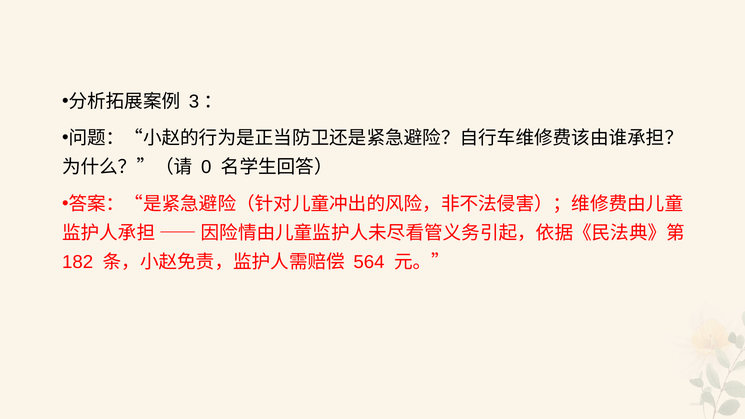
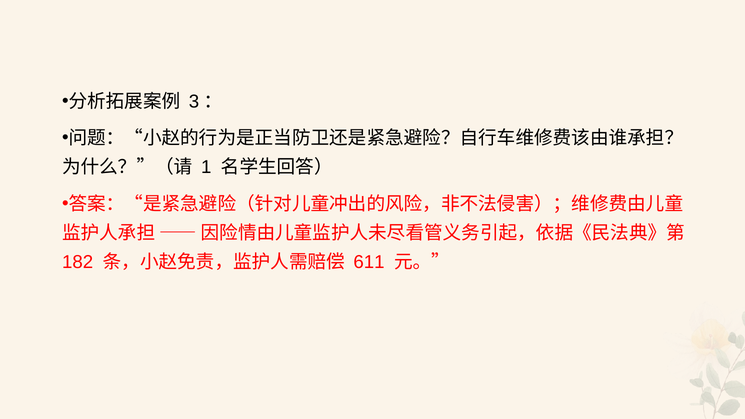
0: 0 -> 1
564: 564 -> 611
